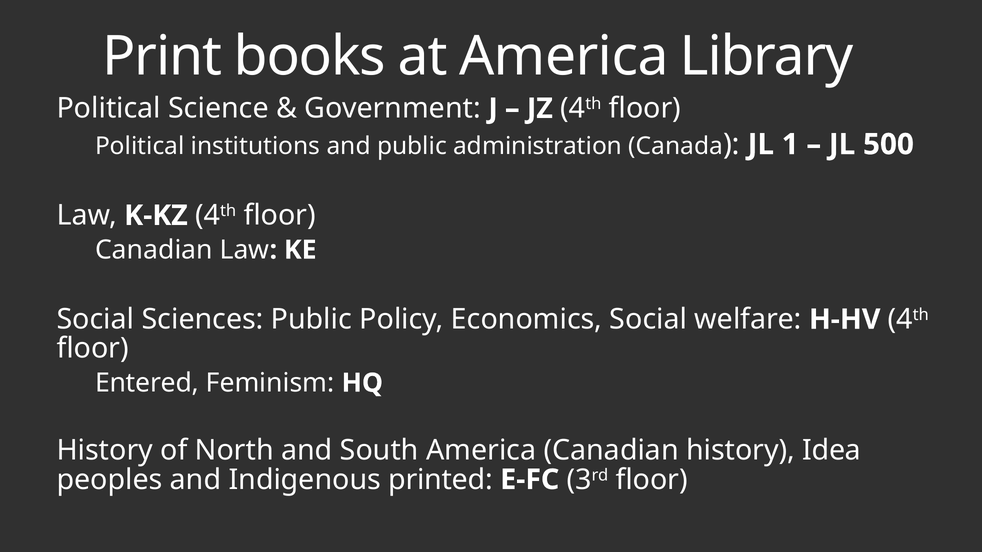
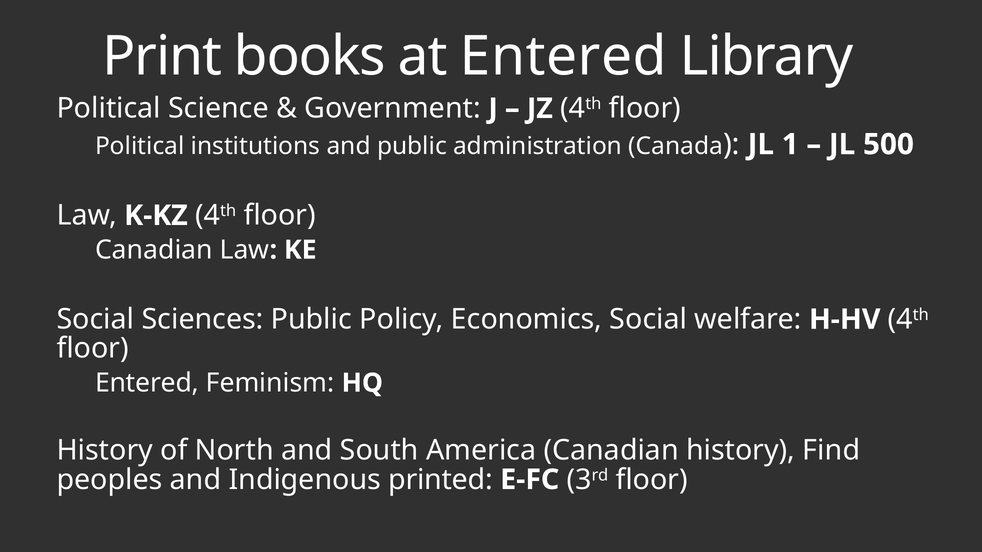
at America: America -> Entered
Idea: Idea -> Find
